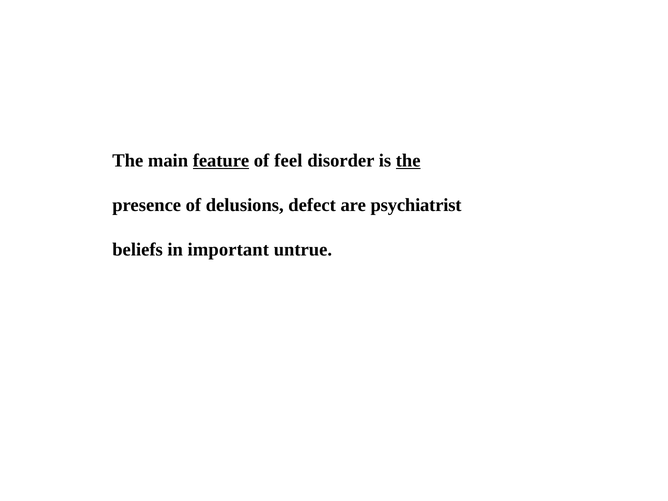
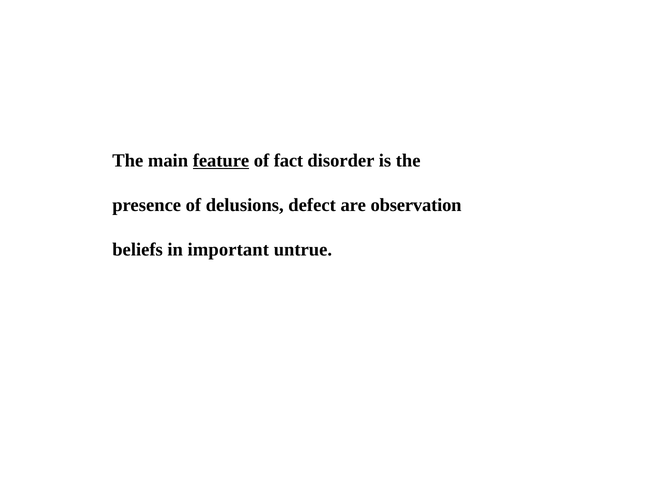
feel: feel -> fact
the at (408, 160) underline: present -> none
psychiatrist: psychiatrist -> observation
